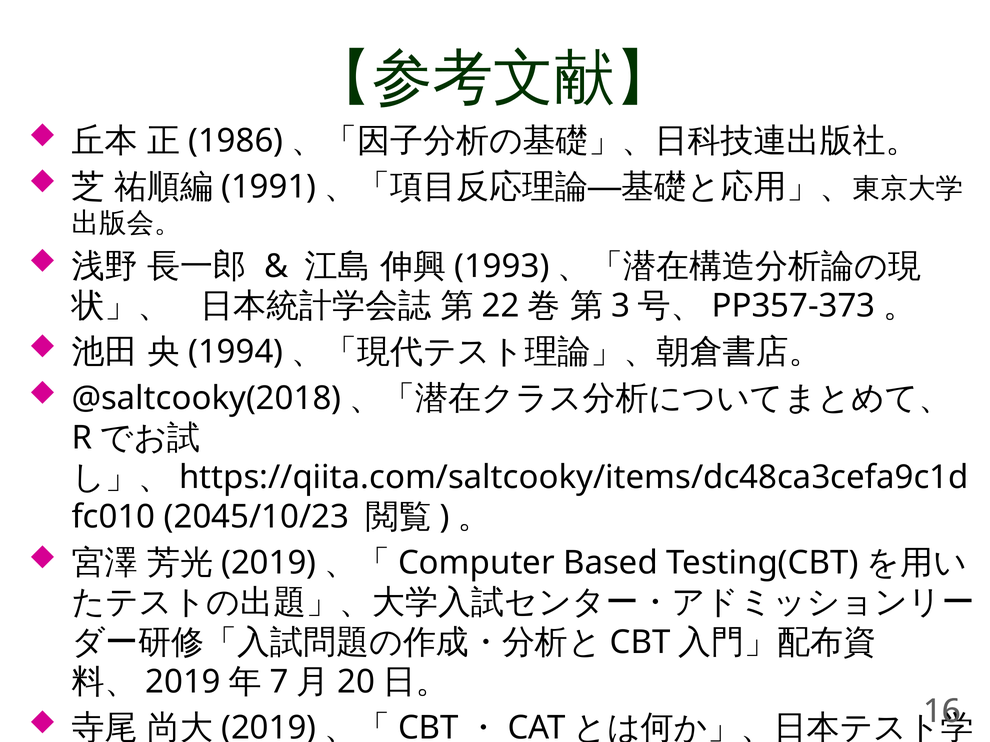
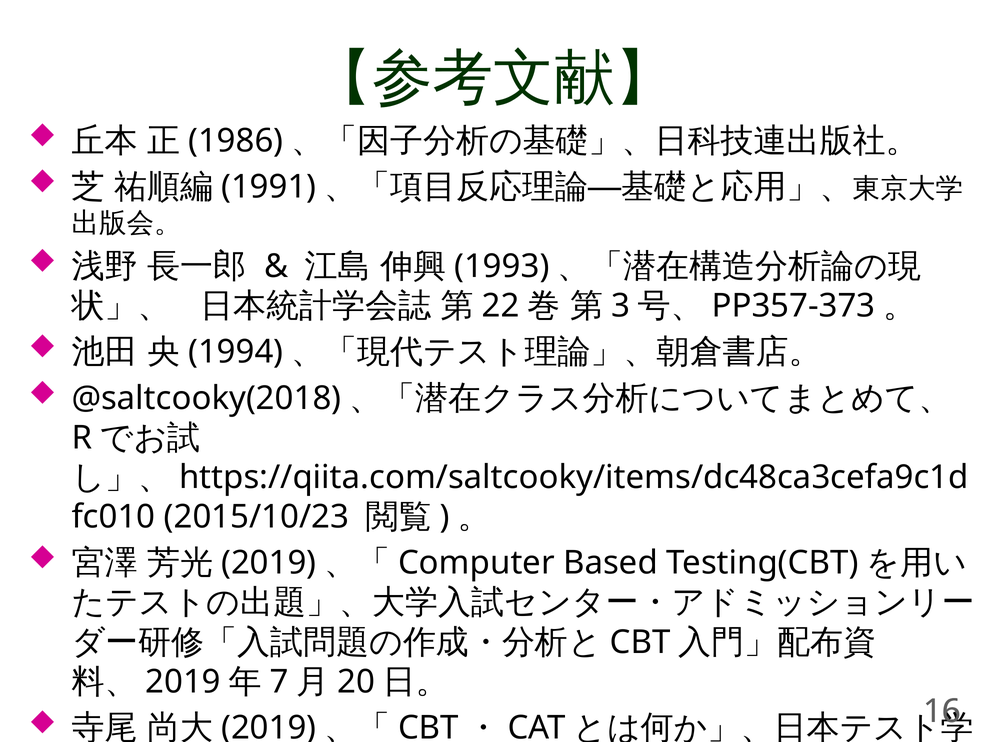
2045/10/23: 2045/10/23 -> 2015/10/23
